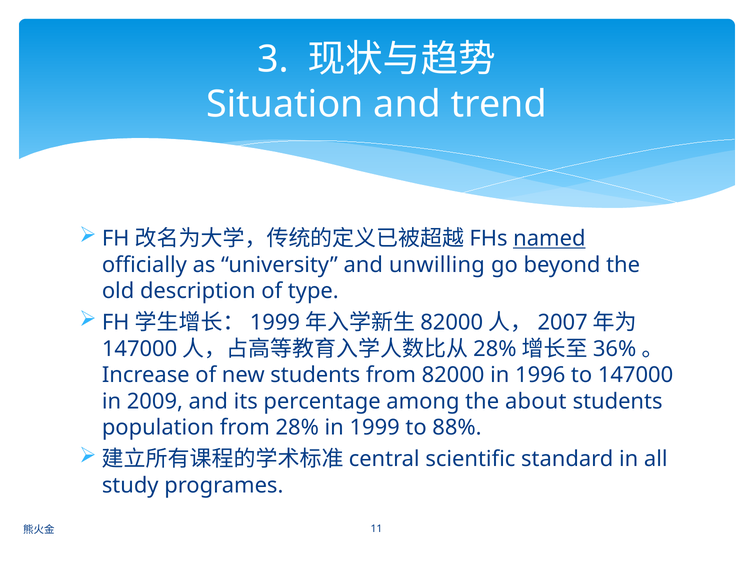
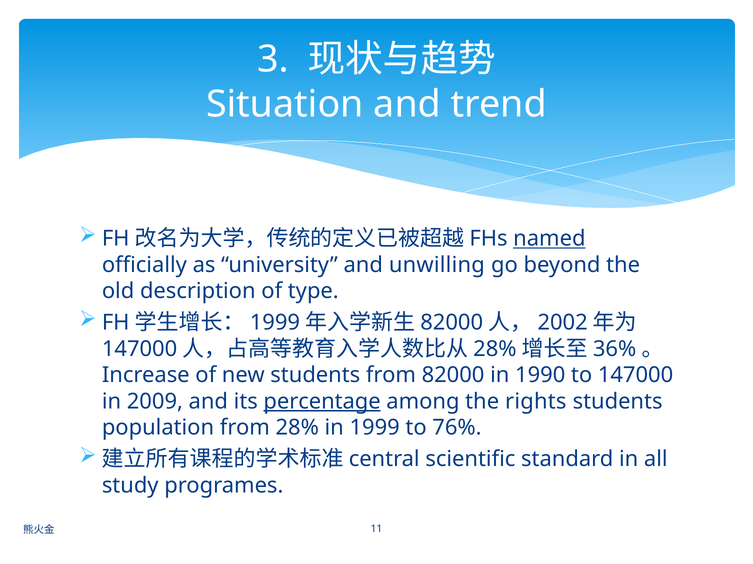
2007: 2007 -> 2002
1996: 1996 -> 1990
percentage underline: none -> present
about: about -> rights
88%: 88% -> 76%
